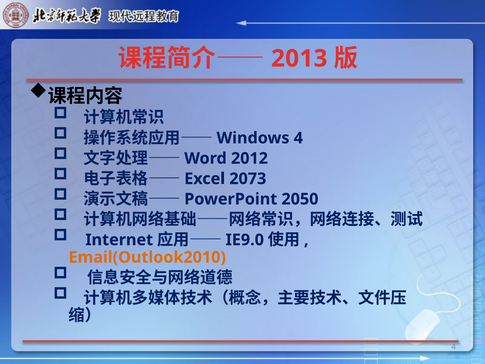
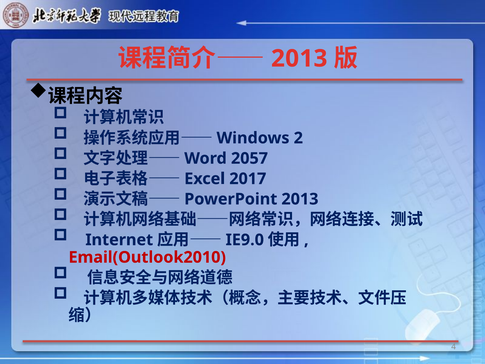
4 at (298, 138): 4 -> 2
2012: 2012 -> 2057
2073: 2073 -> 2017
2050 at (300, 199): 2050 -> 2013
Email(Outlook2010 colour: orange -> red
